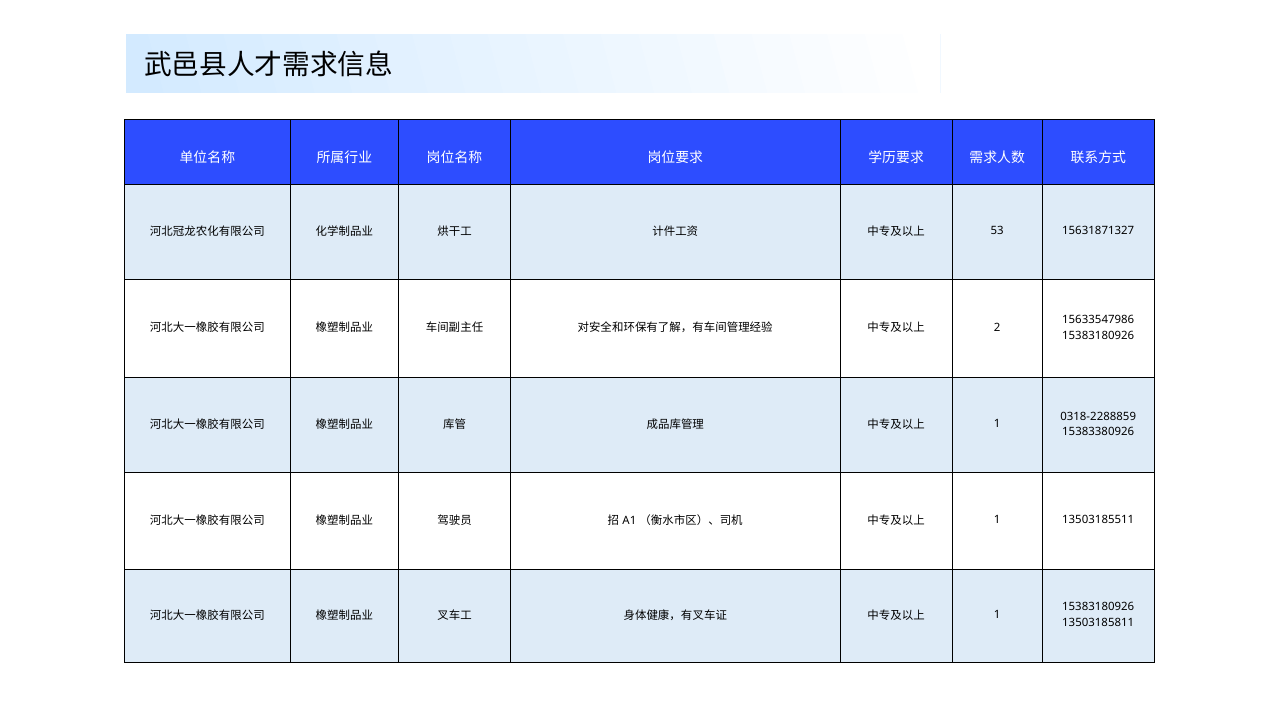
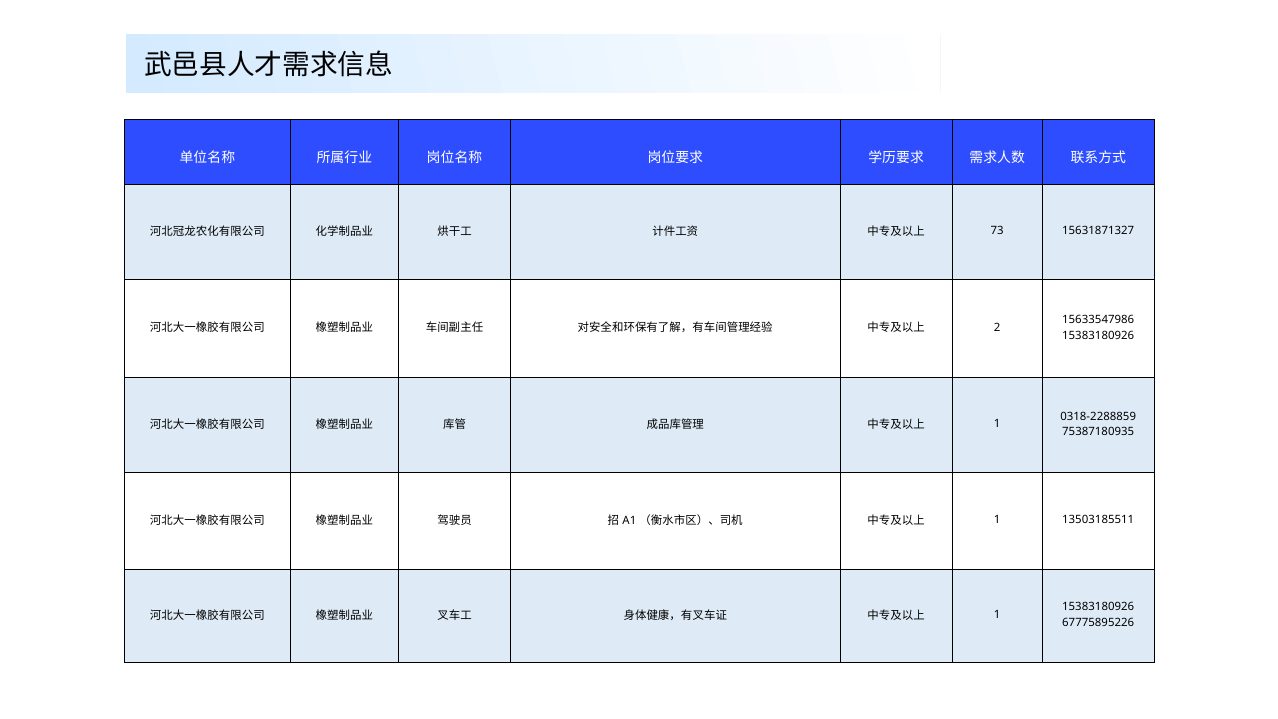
53: 53 -> 73
15383380926: 15383380926 -> 75387180935
13503185811: 13503185811 -> 67775895226
